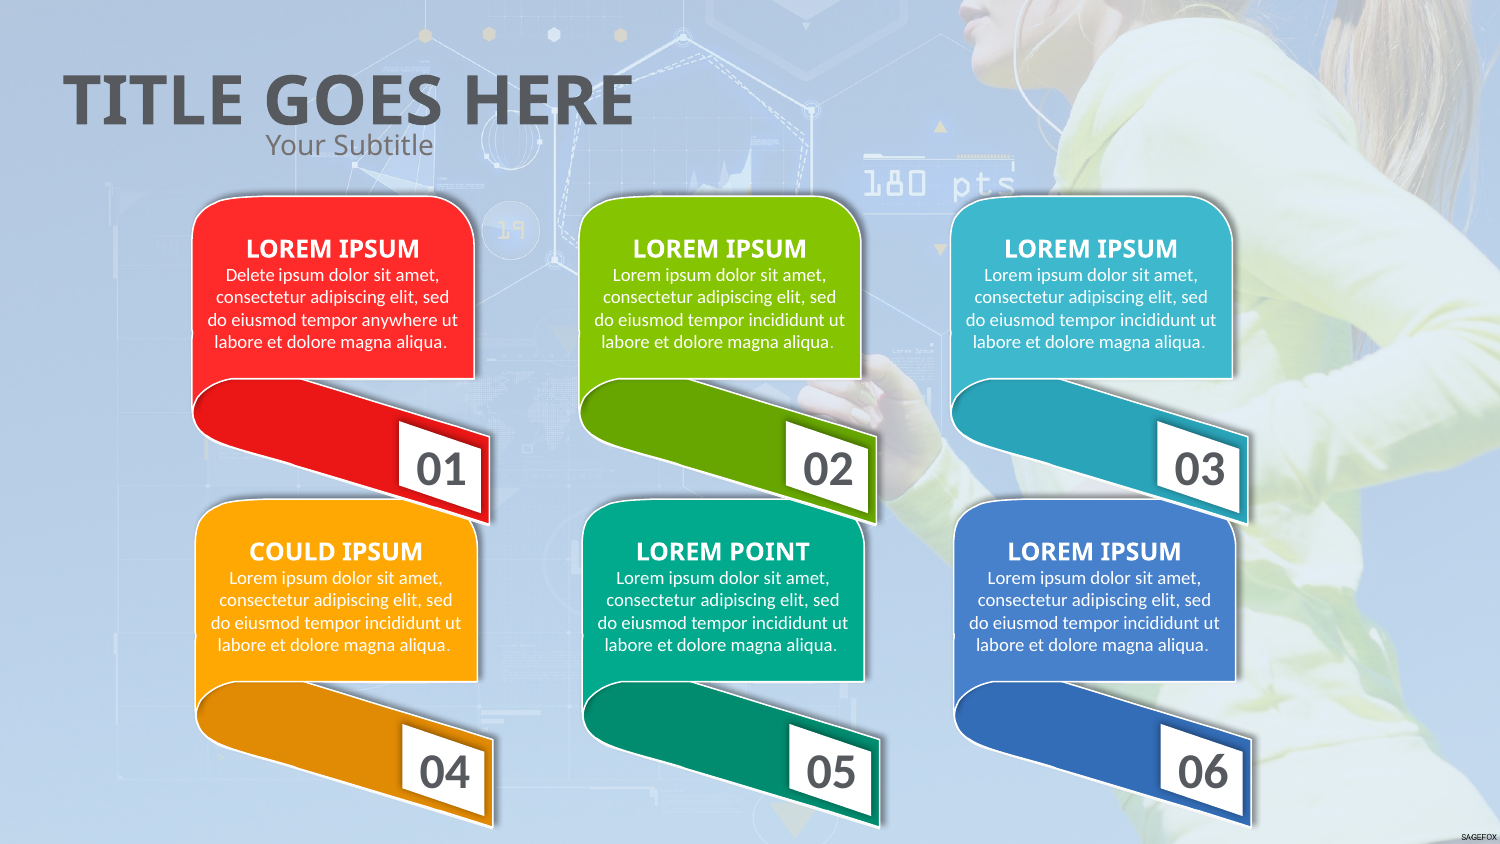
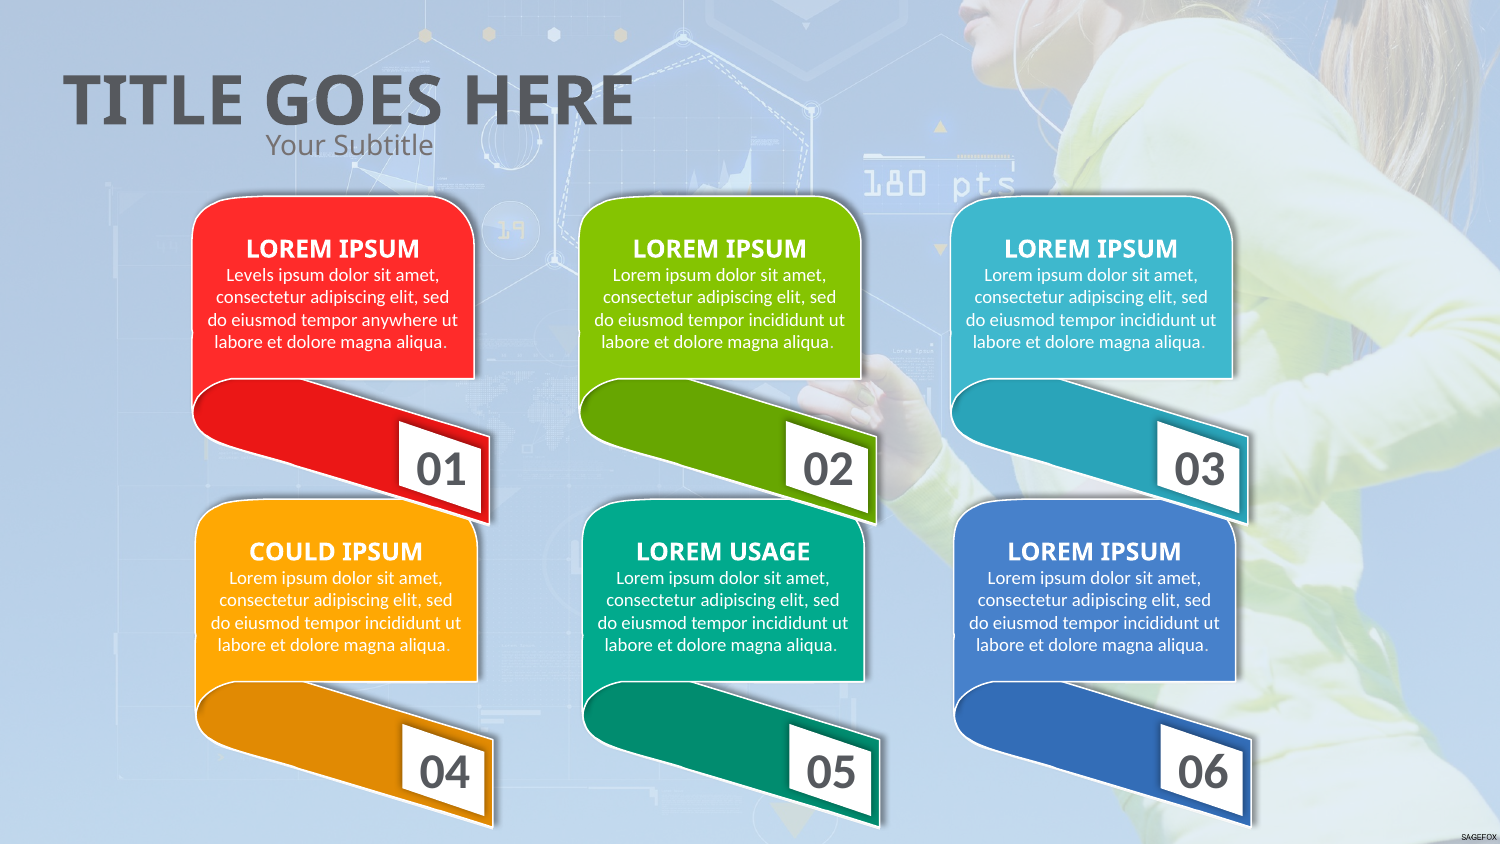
Delete: Delete -> Levels
POINT: POINT -> USAGE
